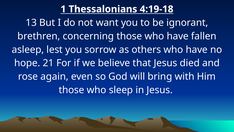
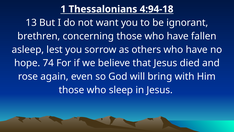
4:19-18: 4:19-18 -> 4:94-18
21: 21 -> 74
